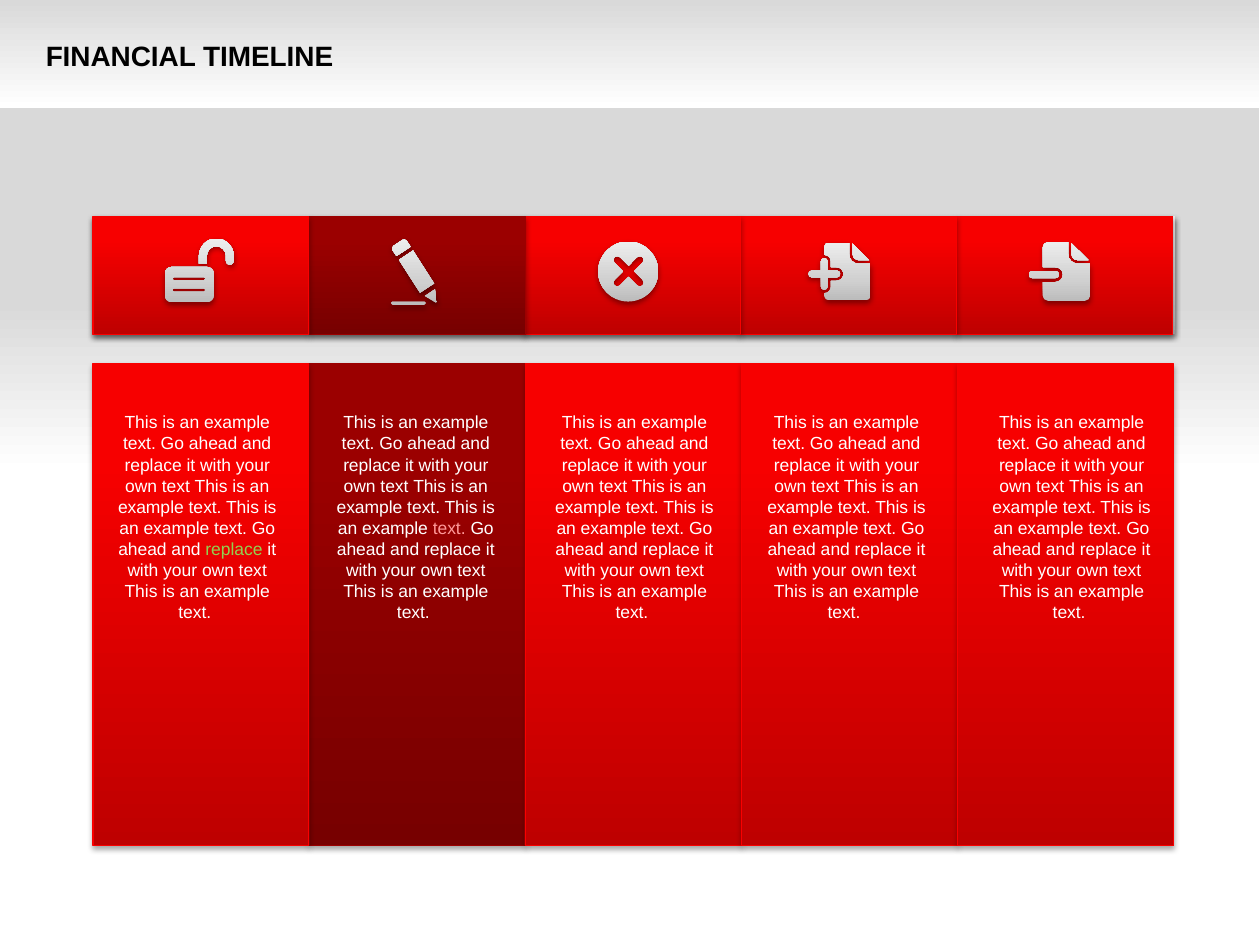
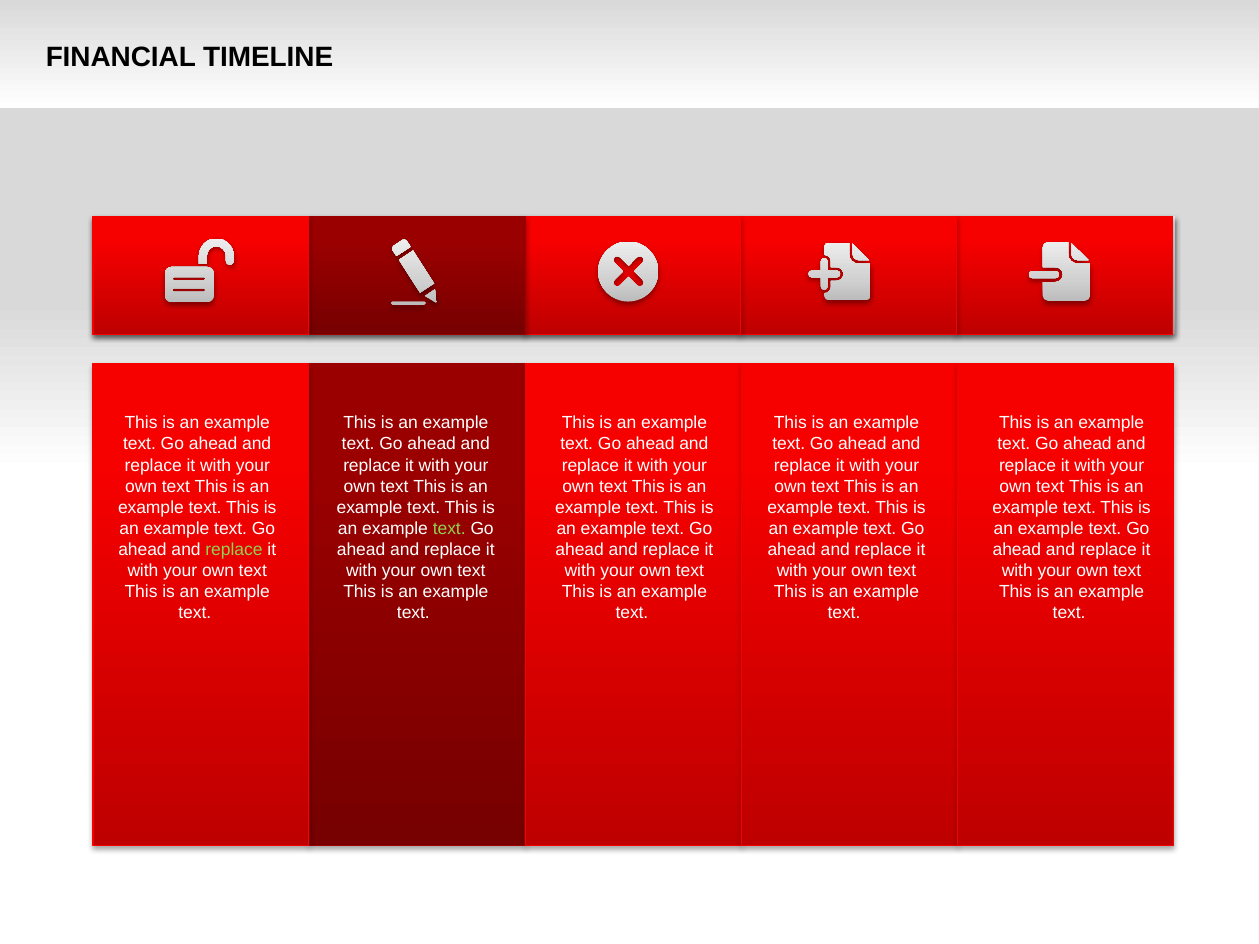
text at (449, 528) colour: pink -> light green
